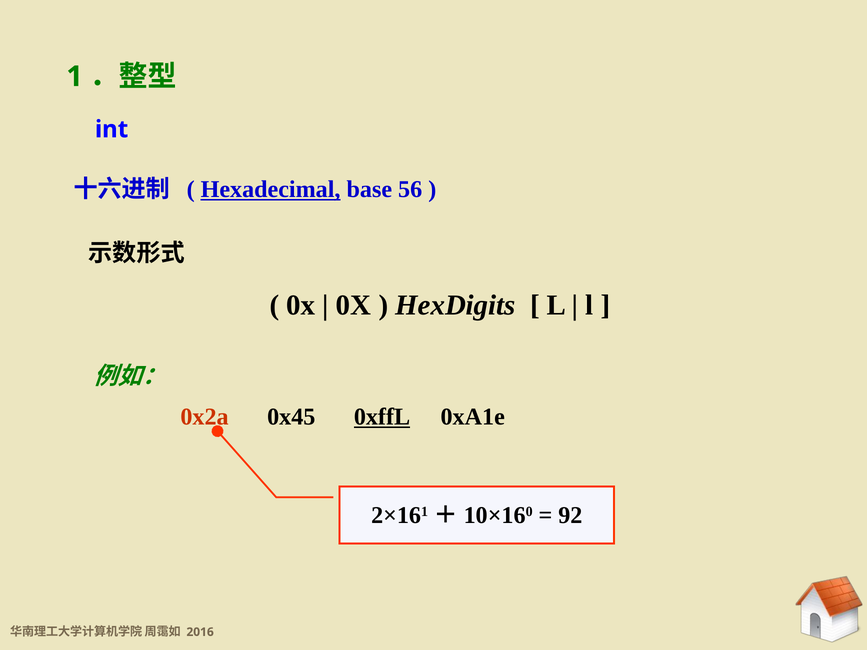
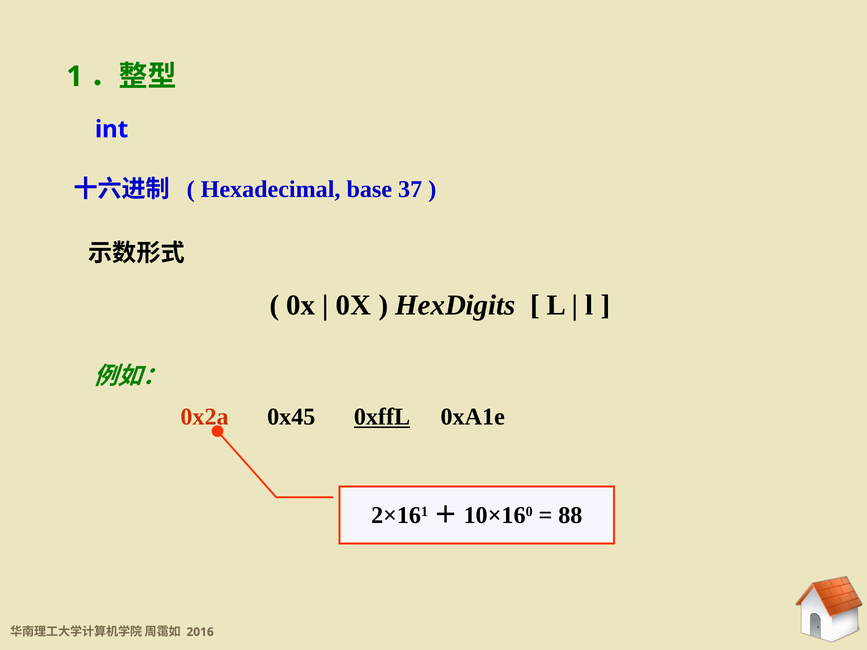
Hexadecimal underline: present -> none
56: 56 -> 37
92: 92 -> 88
